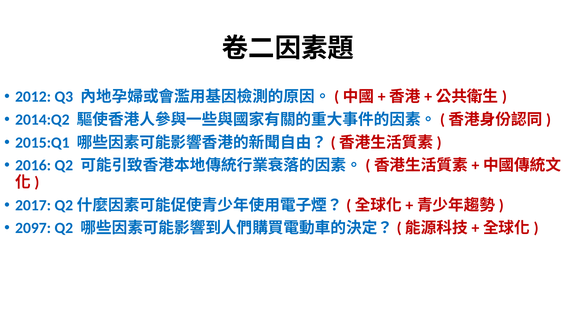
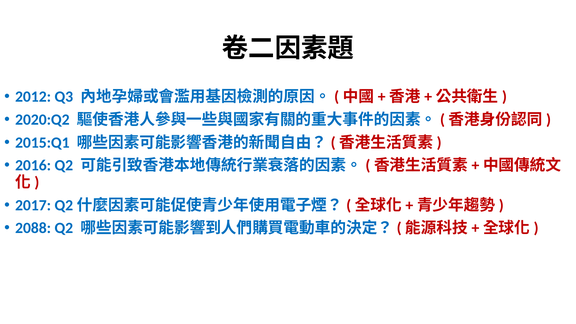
2014:Q2: 2014:Q2 -> 2020:Q2
2097: 2097 -> 2088
